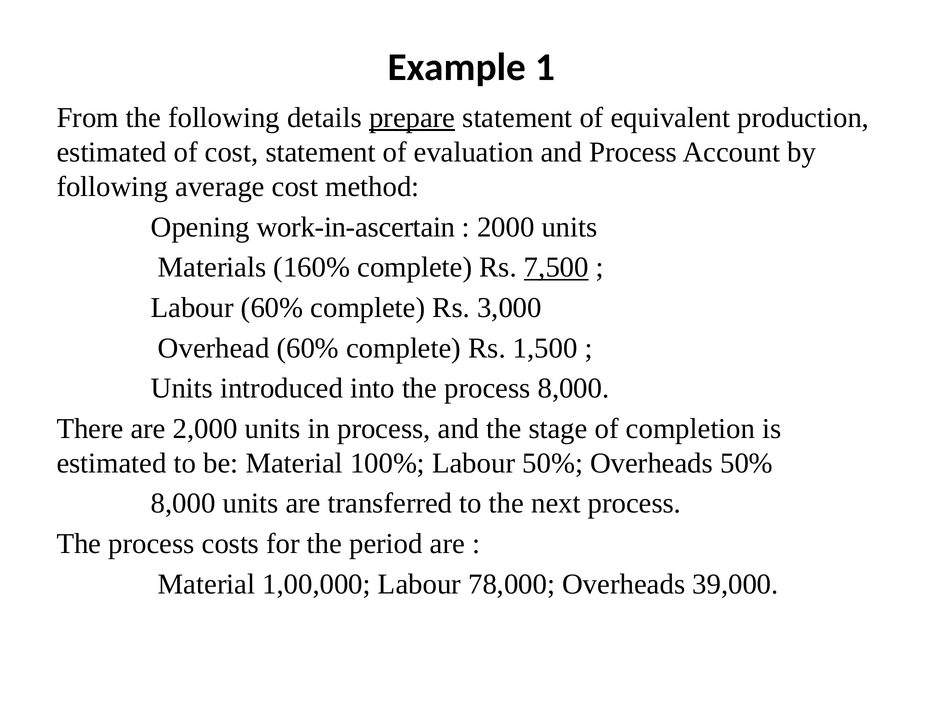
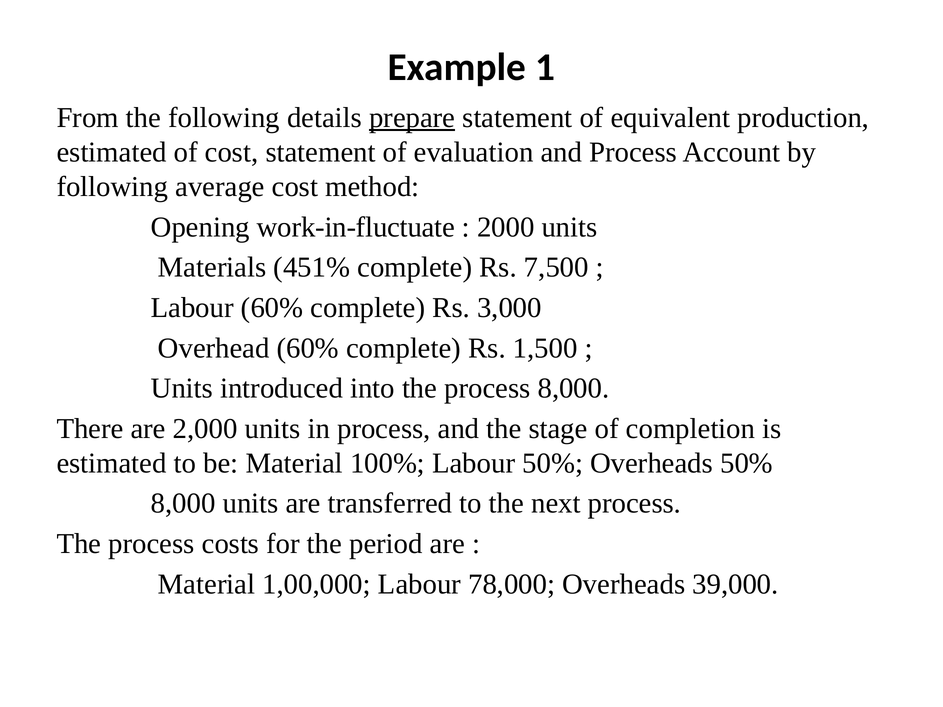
work-in-ascertain: work-in-ascertain -> work-in-fluctuate
160%: 160% -> 451%
7,500 underline: present -> none
